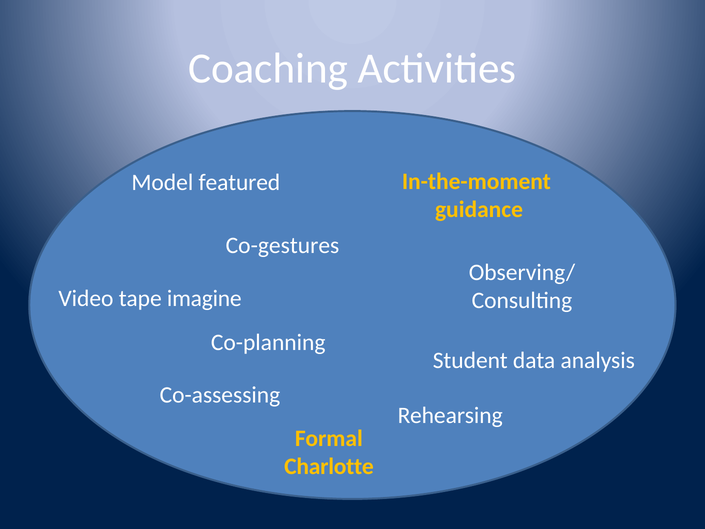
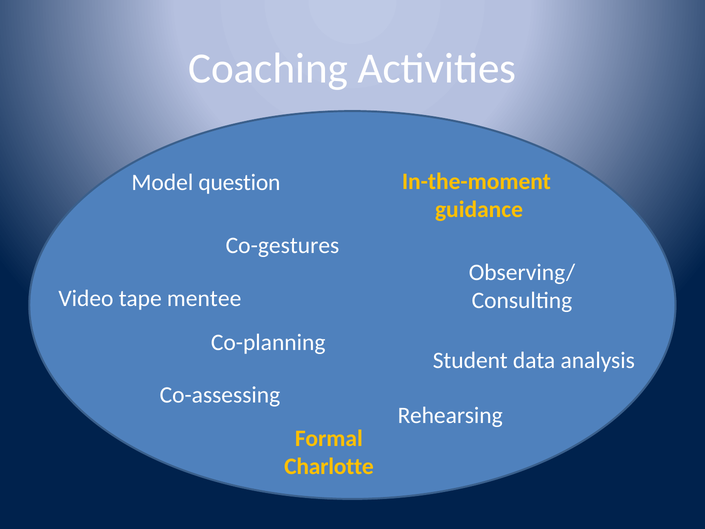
featured: featured -> question
imagine: imagine -> mentee
